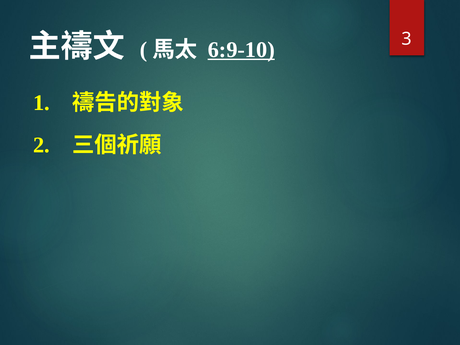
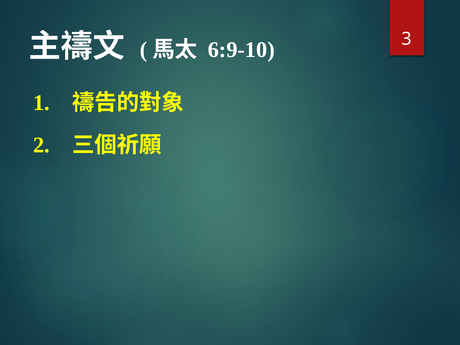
6:9-10 underline: present -> none
